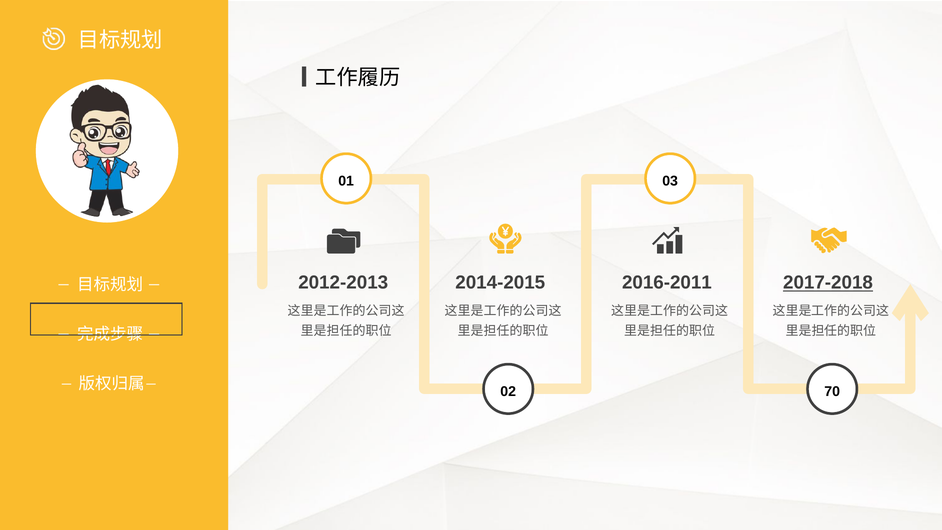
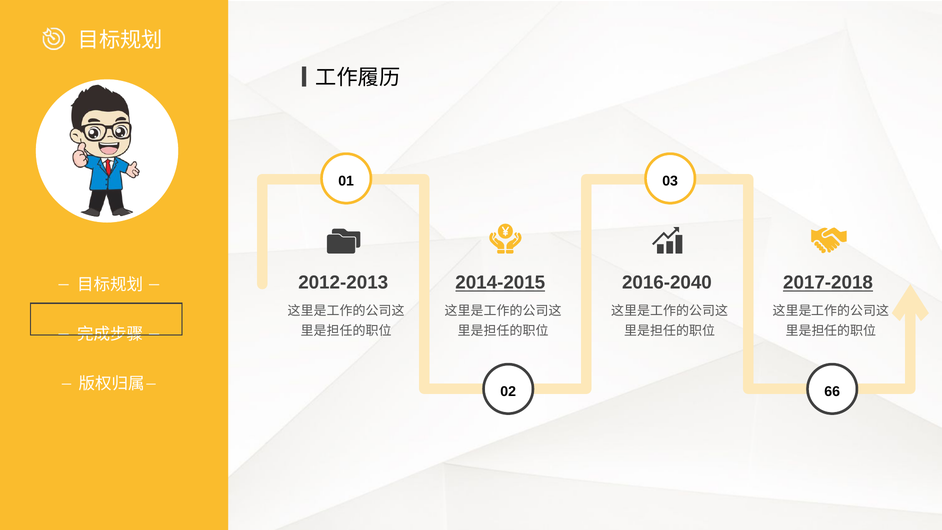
2014-2015 underline: none -> present
2016-2011: 2016-2011 -> 2016-2040
70: 70 -> 66
